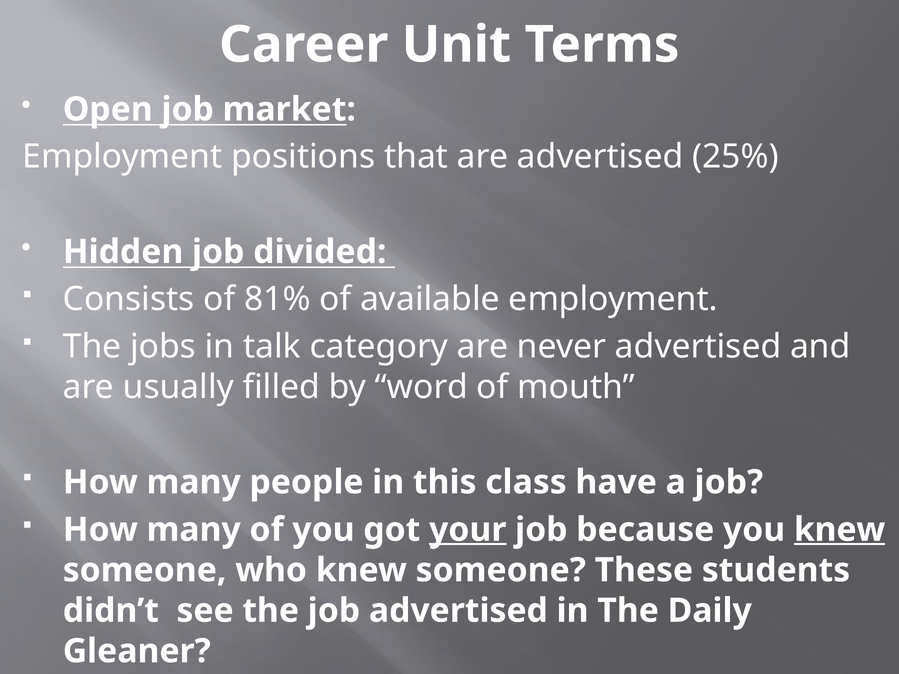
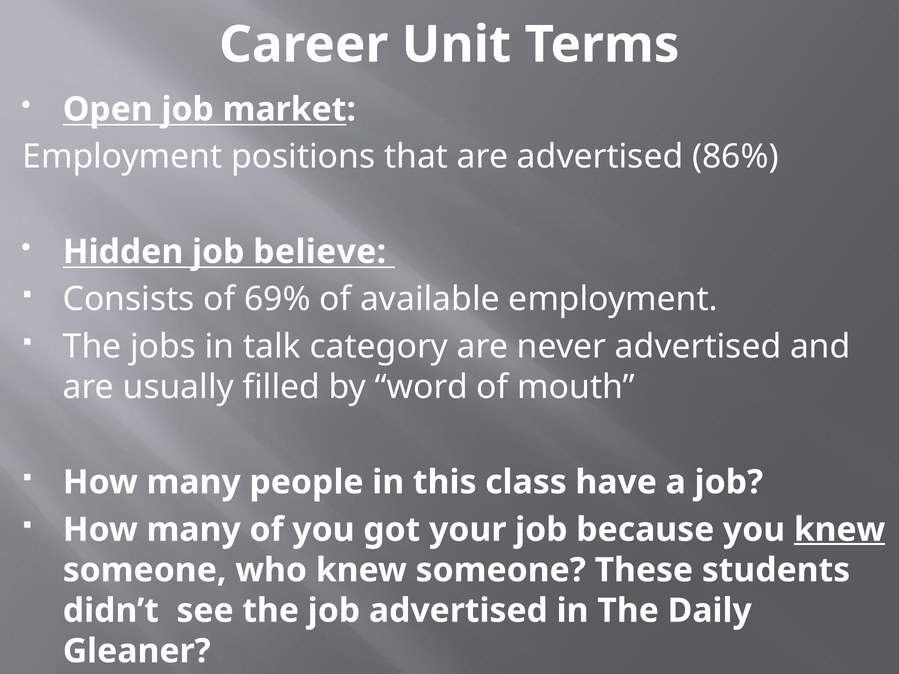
25%: 25% -> 86%
divided: divided -> believe
81%: 81% -> 69%
your underline: present -> none
